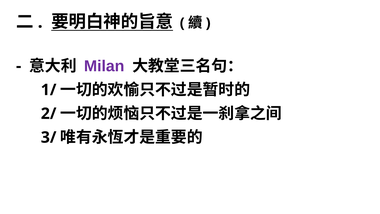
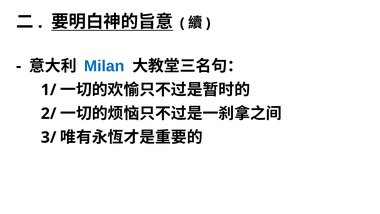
Milan colour: purple -> blue
